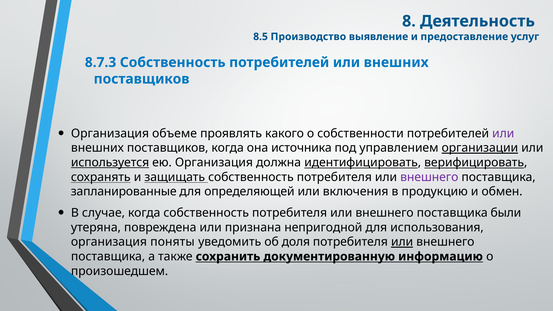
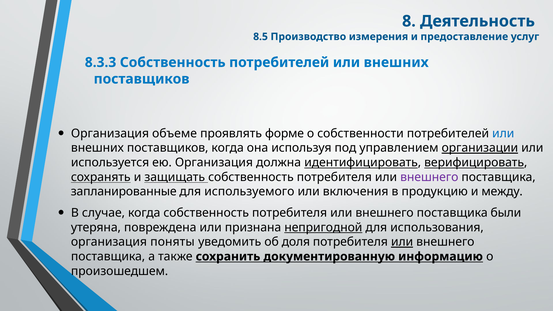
выявление: выявление -> измерения
8.7.3: 8.7.3 -> 8.3.3
какого: какого -> форме
или at (503, 133) colour: purple -> blue
источника: источника -> используя
используется underline: present -> none
определяющей: определяющей -> используемого
обмен: обмен -> между
непригодной underline: none -> present
